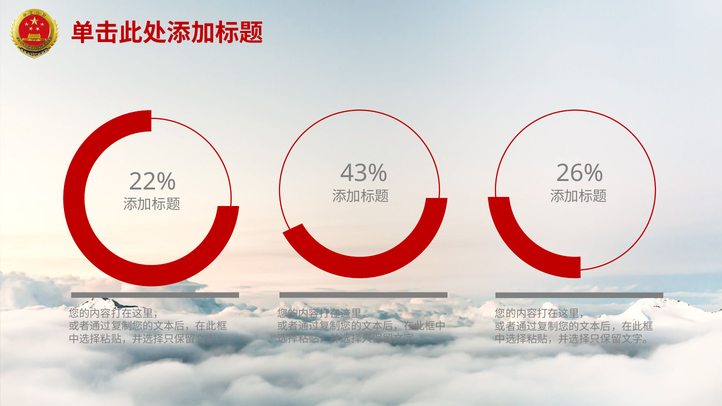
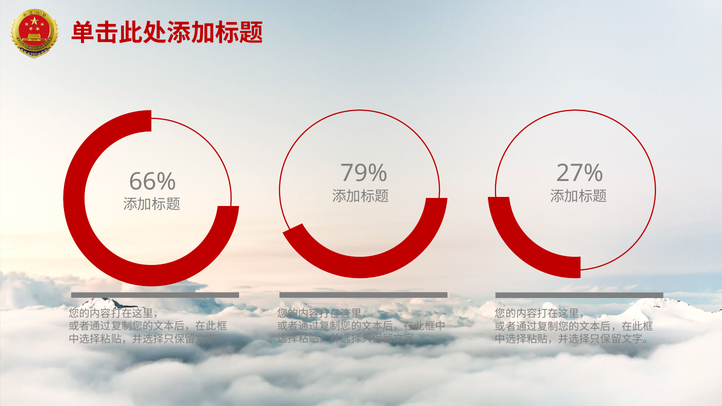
43%: 43% -> 79%
26%: 26% -> 27%
22%: 22% -> 66%
